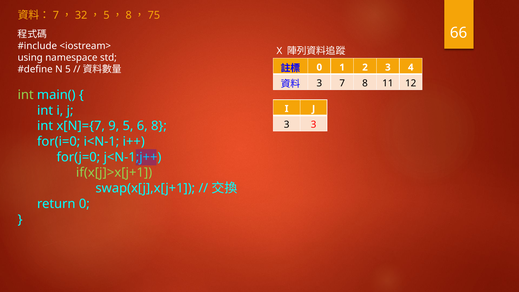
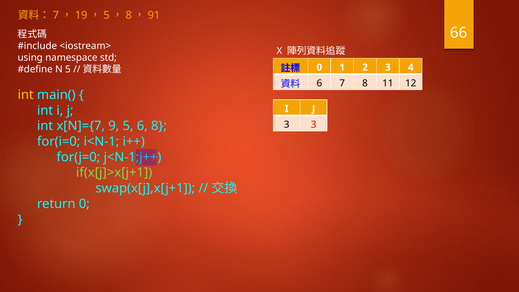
32: 32 -> 19
75: 75 -> 91
3 at (319, 83): 3 -> 6
int at (26, 95) colour: light green -> yellow
